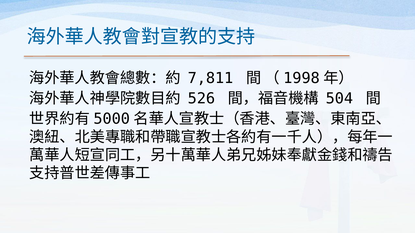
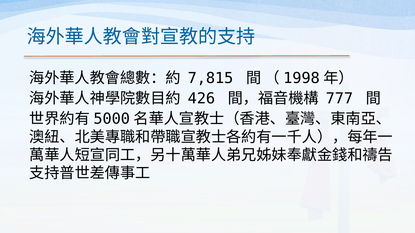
7,811: 7,811 -> 7,815
526: 526 -> 426
504: 504 -> 777
